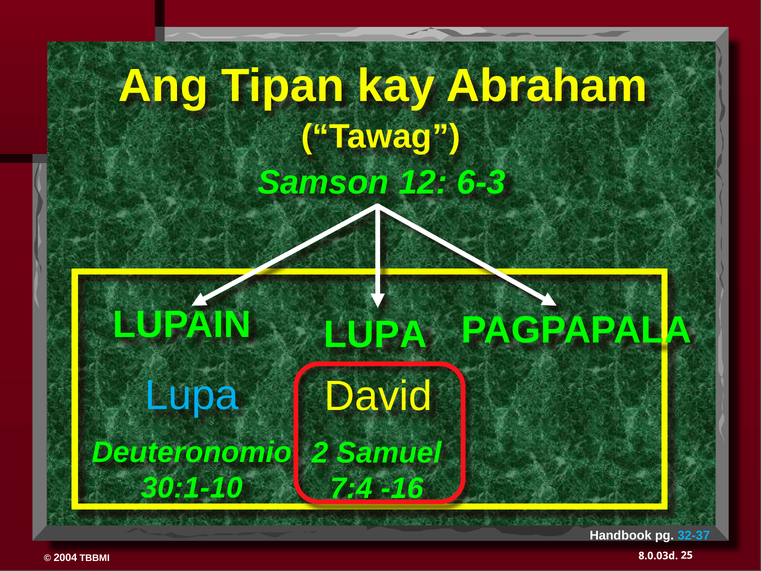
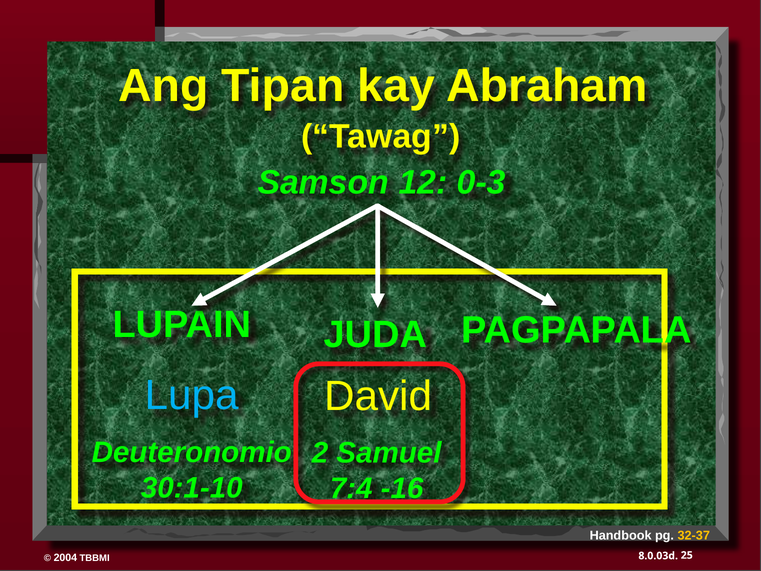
6-3: 6-3 -> 0-3
LUPA at (375, 335): LUPA -> JUDA
32-37 colour: light blue -> yellow
